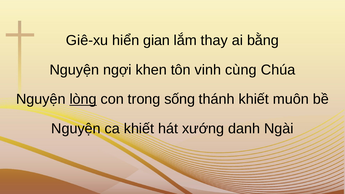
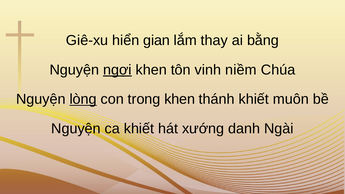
ngợi underline: none -> present
cùng: cùng -> niềm
trong sống: sống -> khen
